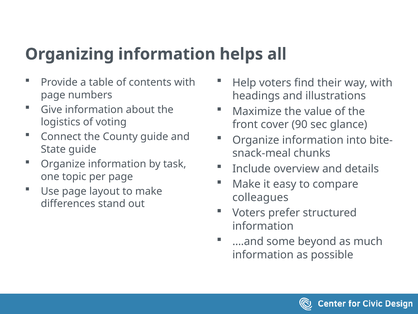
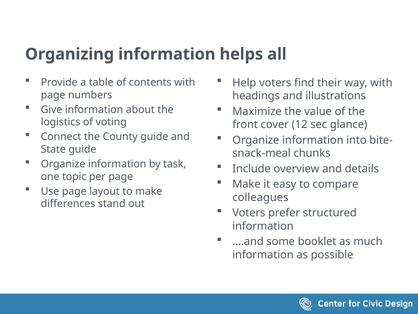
90: 90 -> 12
beyond: beyond -> booklet
